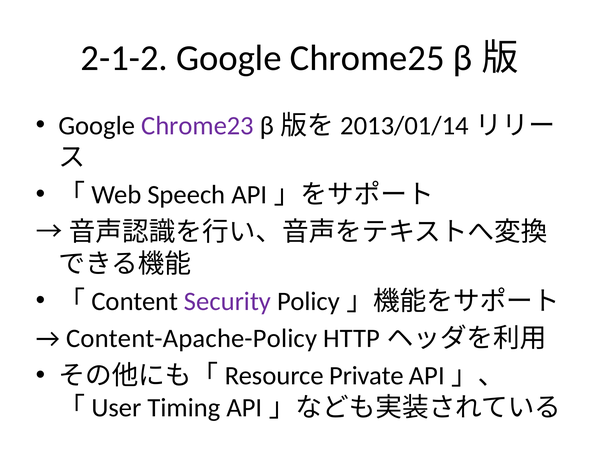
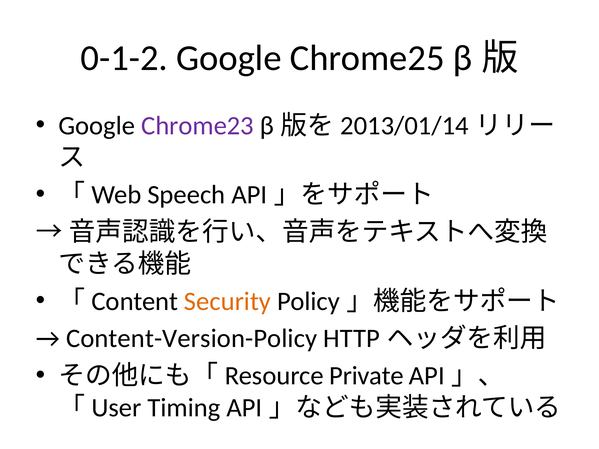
2-1-2: 2-1-2 -> 0-1-2
Security colour: purple -> orange
Content-Apache-Policy: Content-Apache-Policy -> Content-Version-Policy
